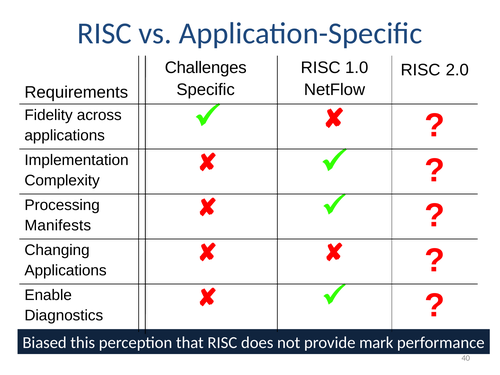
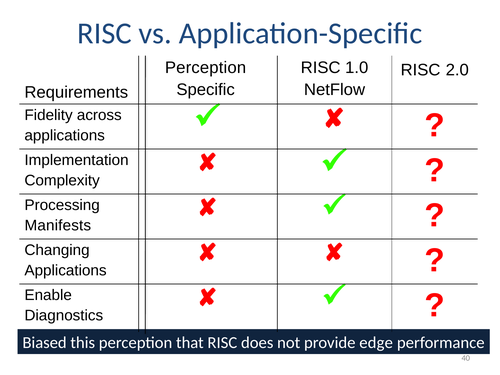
Challenges at (206, 68): Challenges -> Perception
mark: mark -> edge
